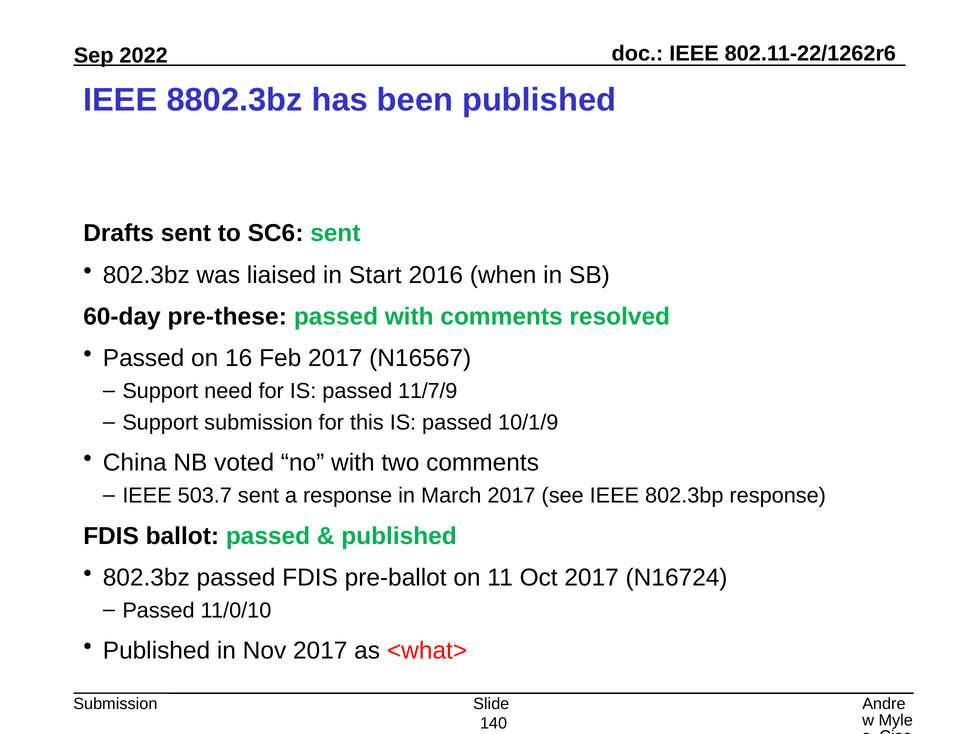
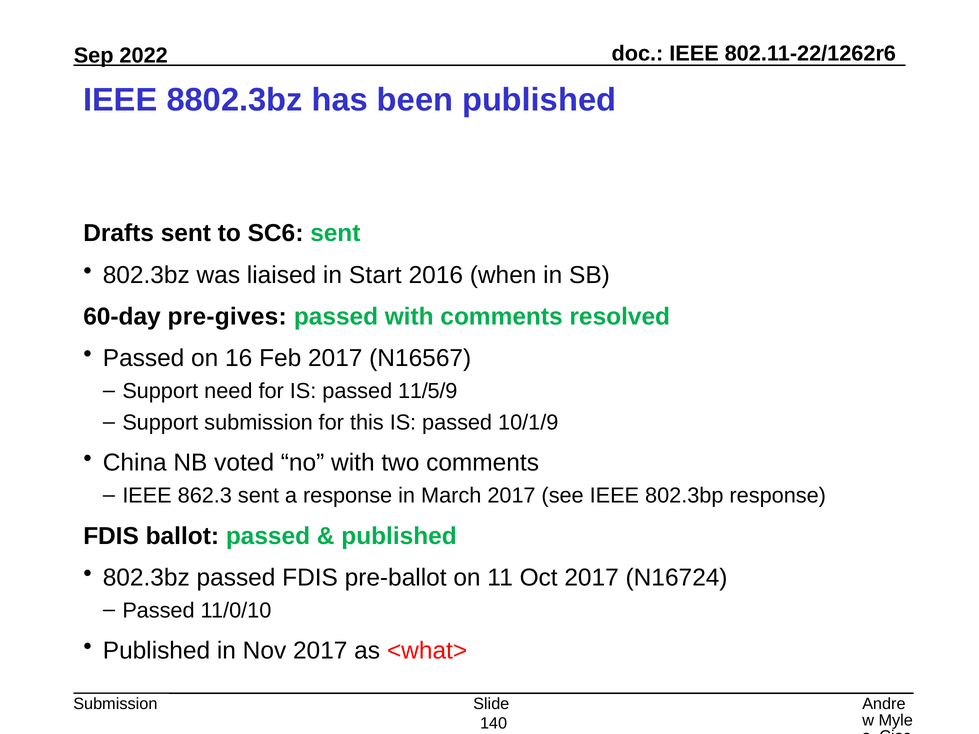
pre-these: pre-these -> pre-gives
11/7/9: 11/7/9 -> 11/5/9
503.7: 503.7 -> 862.3
